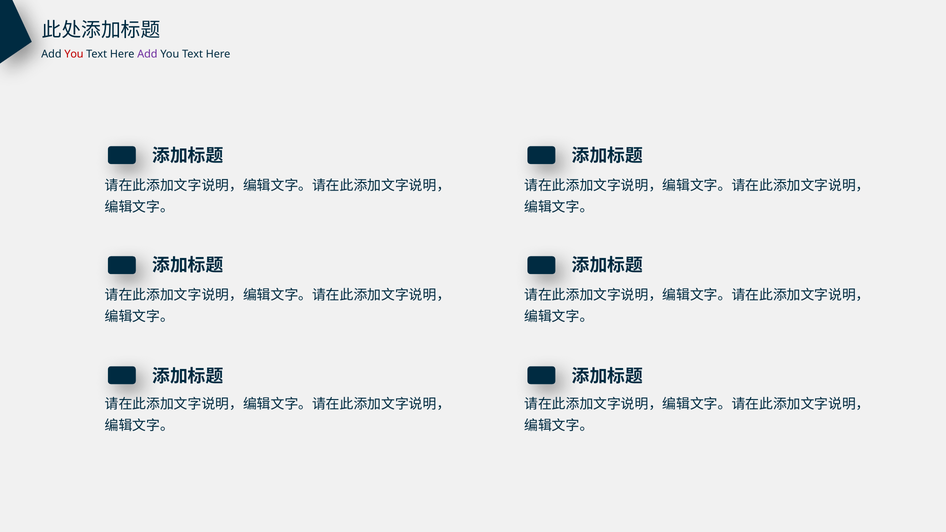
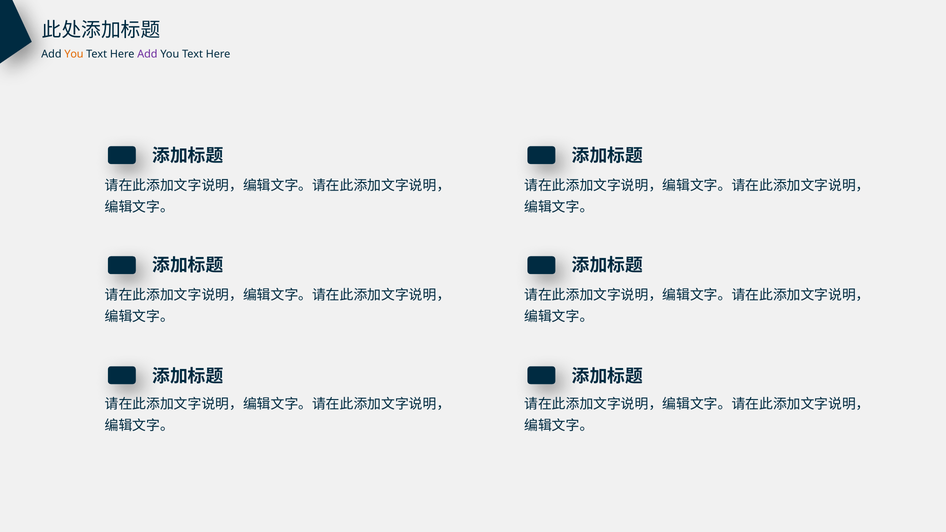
You at (74, 54) colour: red -> orange
